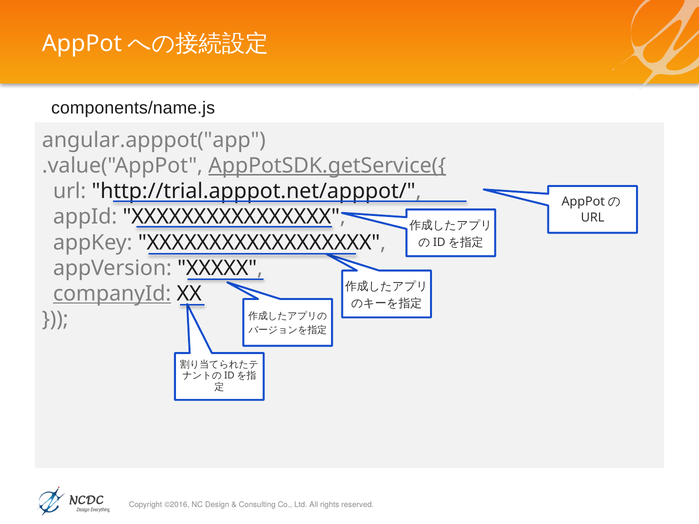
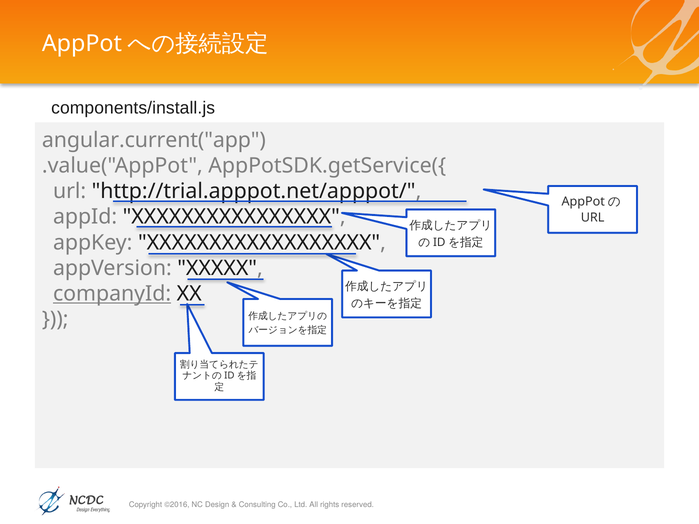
components/name.js: components/name.js -> components/install.js
angular.apppot("app: angular.apppot("app -> angular.current("app
AppPotSDK.getService({ underline: present -> none
